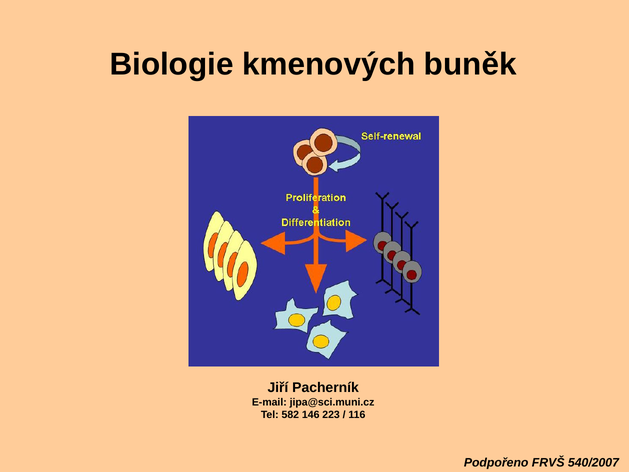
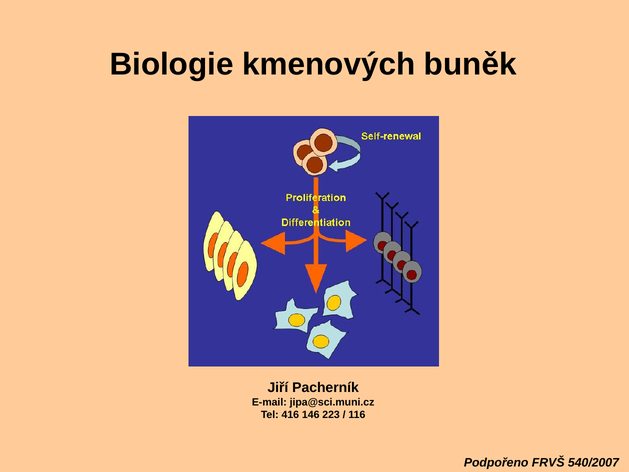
582: 582 -> 416
